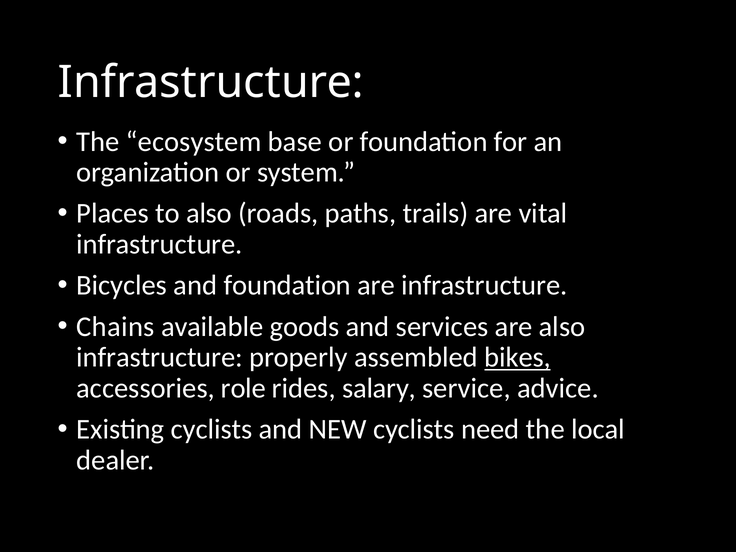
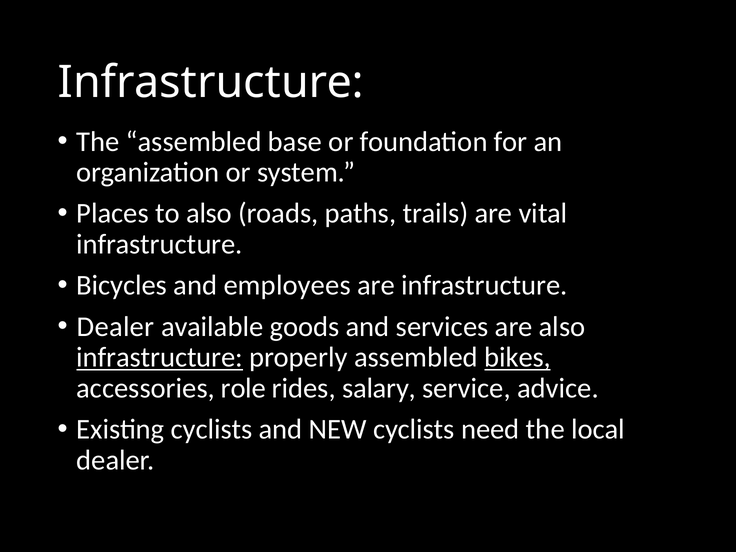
The ecosystem: ecosystem -> assembled
and foundation: foundation -> employees
Chains at (115, 327): Chains -> Dealer
infrastructure at (160, 357) underline: none -> present
